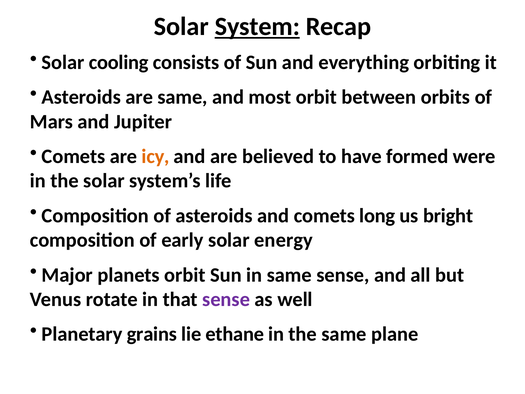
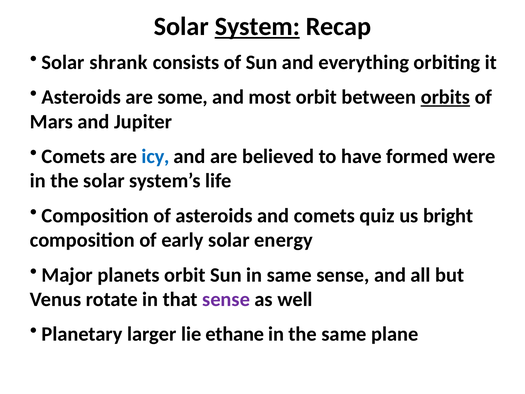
cooling: cooling -> shrank
are same: same -> some
orbits underline: none -> present
icy colour: orange -> blue
long: long -> quiz
grains: grains -> larger
